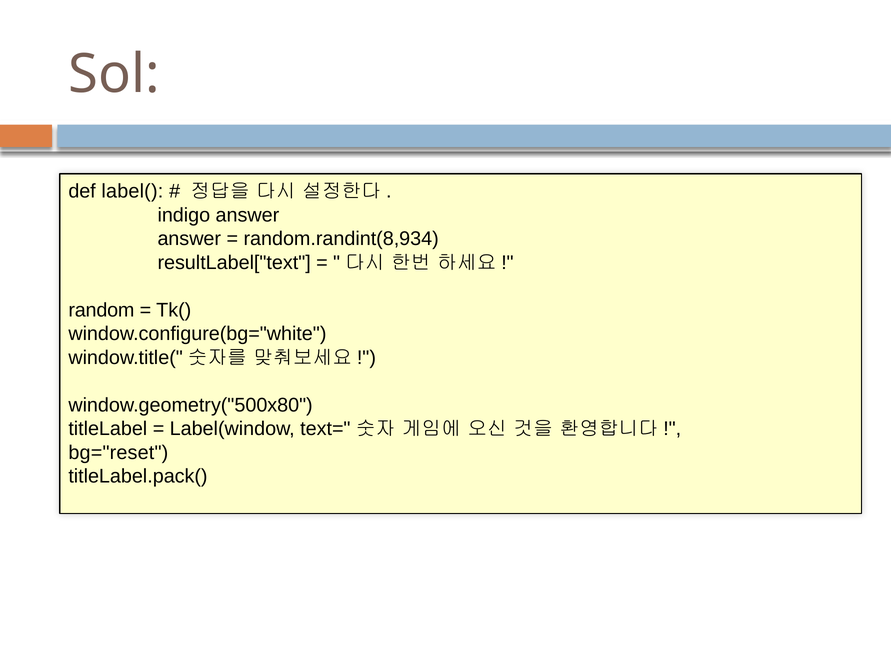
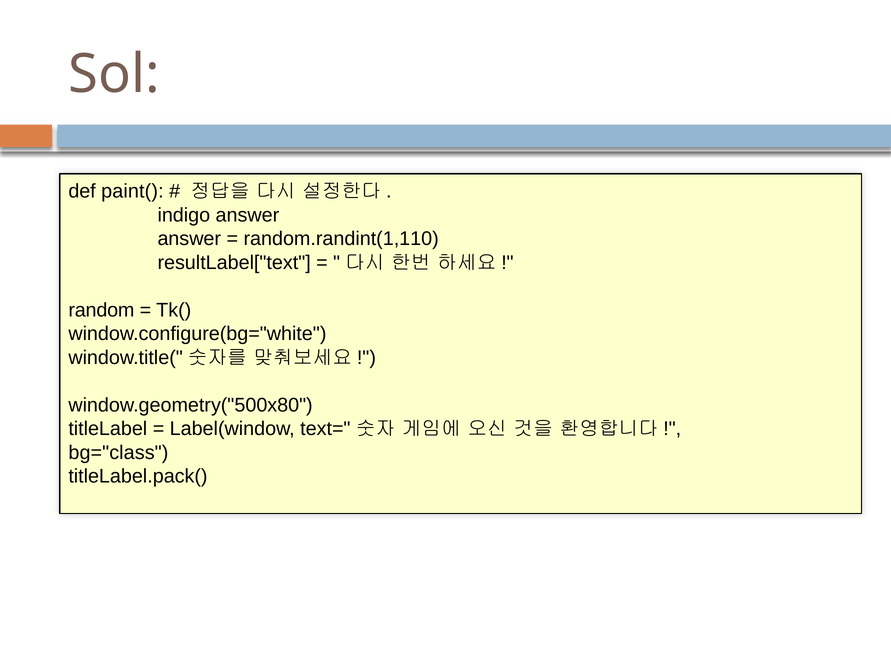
label(: label( -> paint(
random.randint(8,934: random.randint(8,934 -> random.randint(1,110
bg="reset: bg="reset -> bg="class
